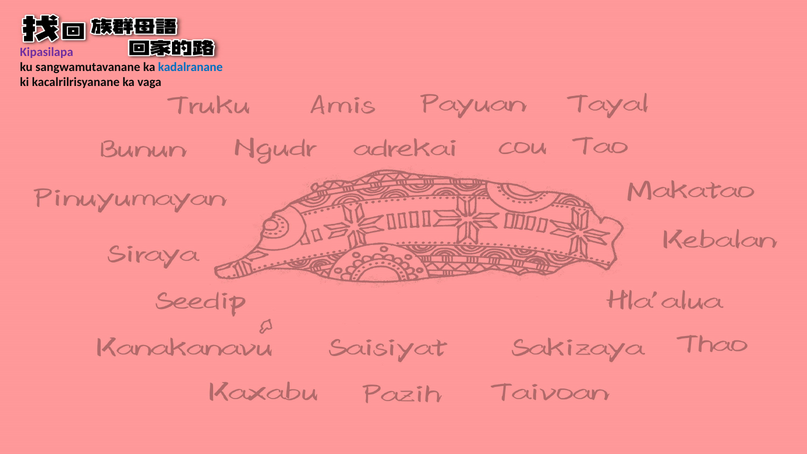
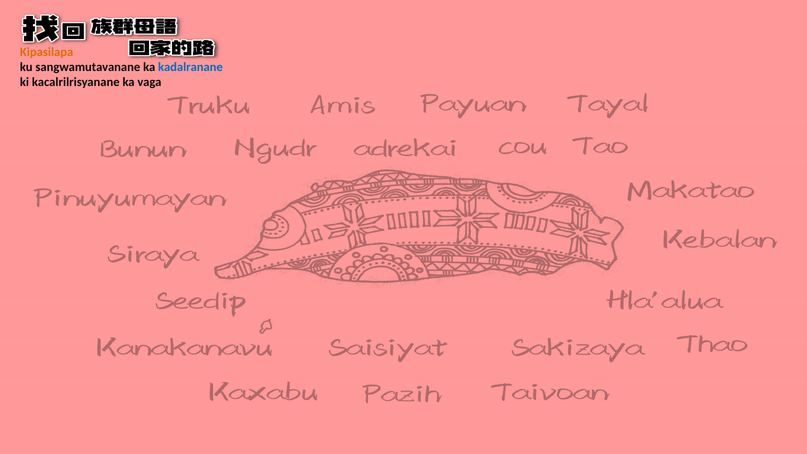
Kipasilapa colour: purple -> orange
